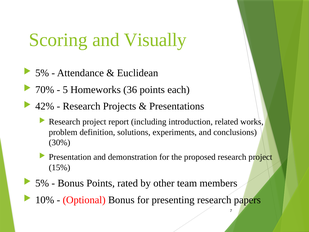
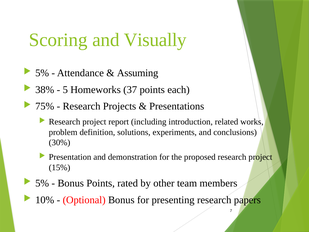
Euclidean: Euclidean -> Assuming
70%: 70% -> 38%
36: 36 -> 37
42%: 42% -> 75%
